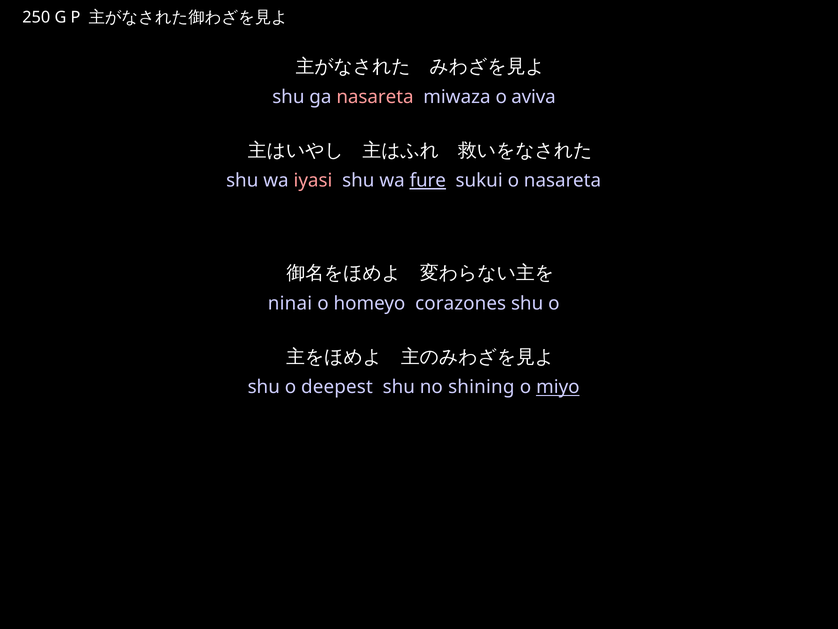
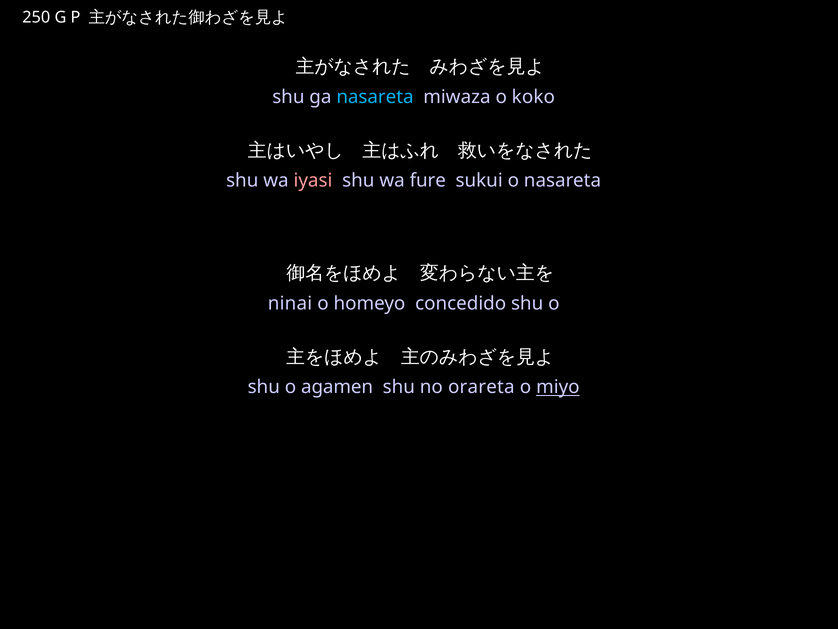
nasareta at (375, 97) colour: pink -> light blue
aviva: aviva -> koko
fure underline: present -> none
corazones: corazones -> concedido
deepest: deepest -> agamen
shining: shining -> orareta
